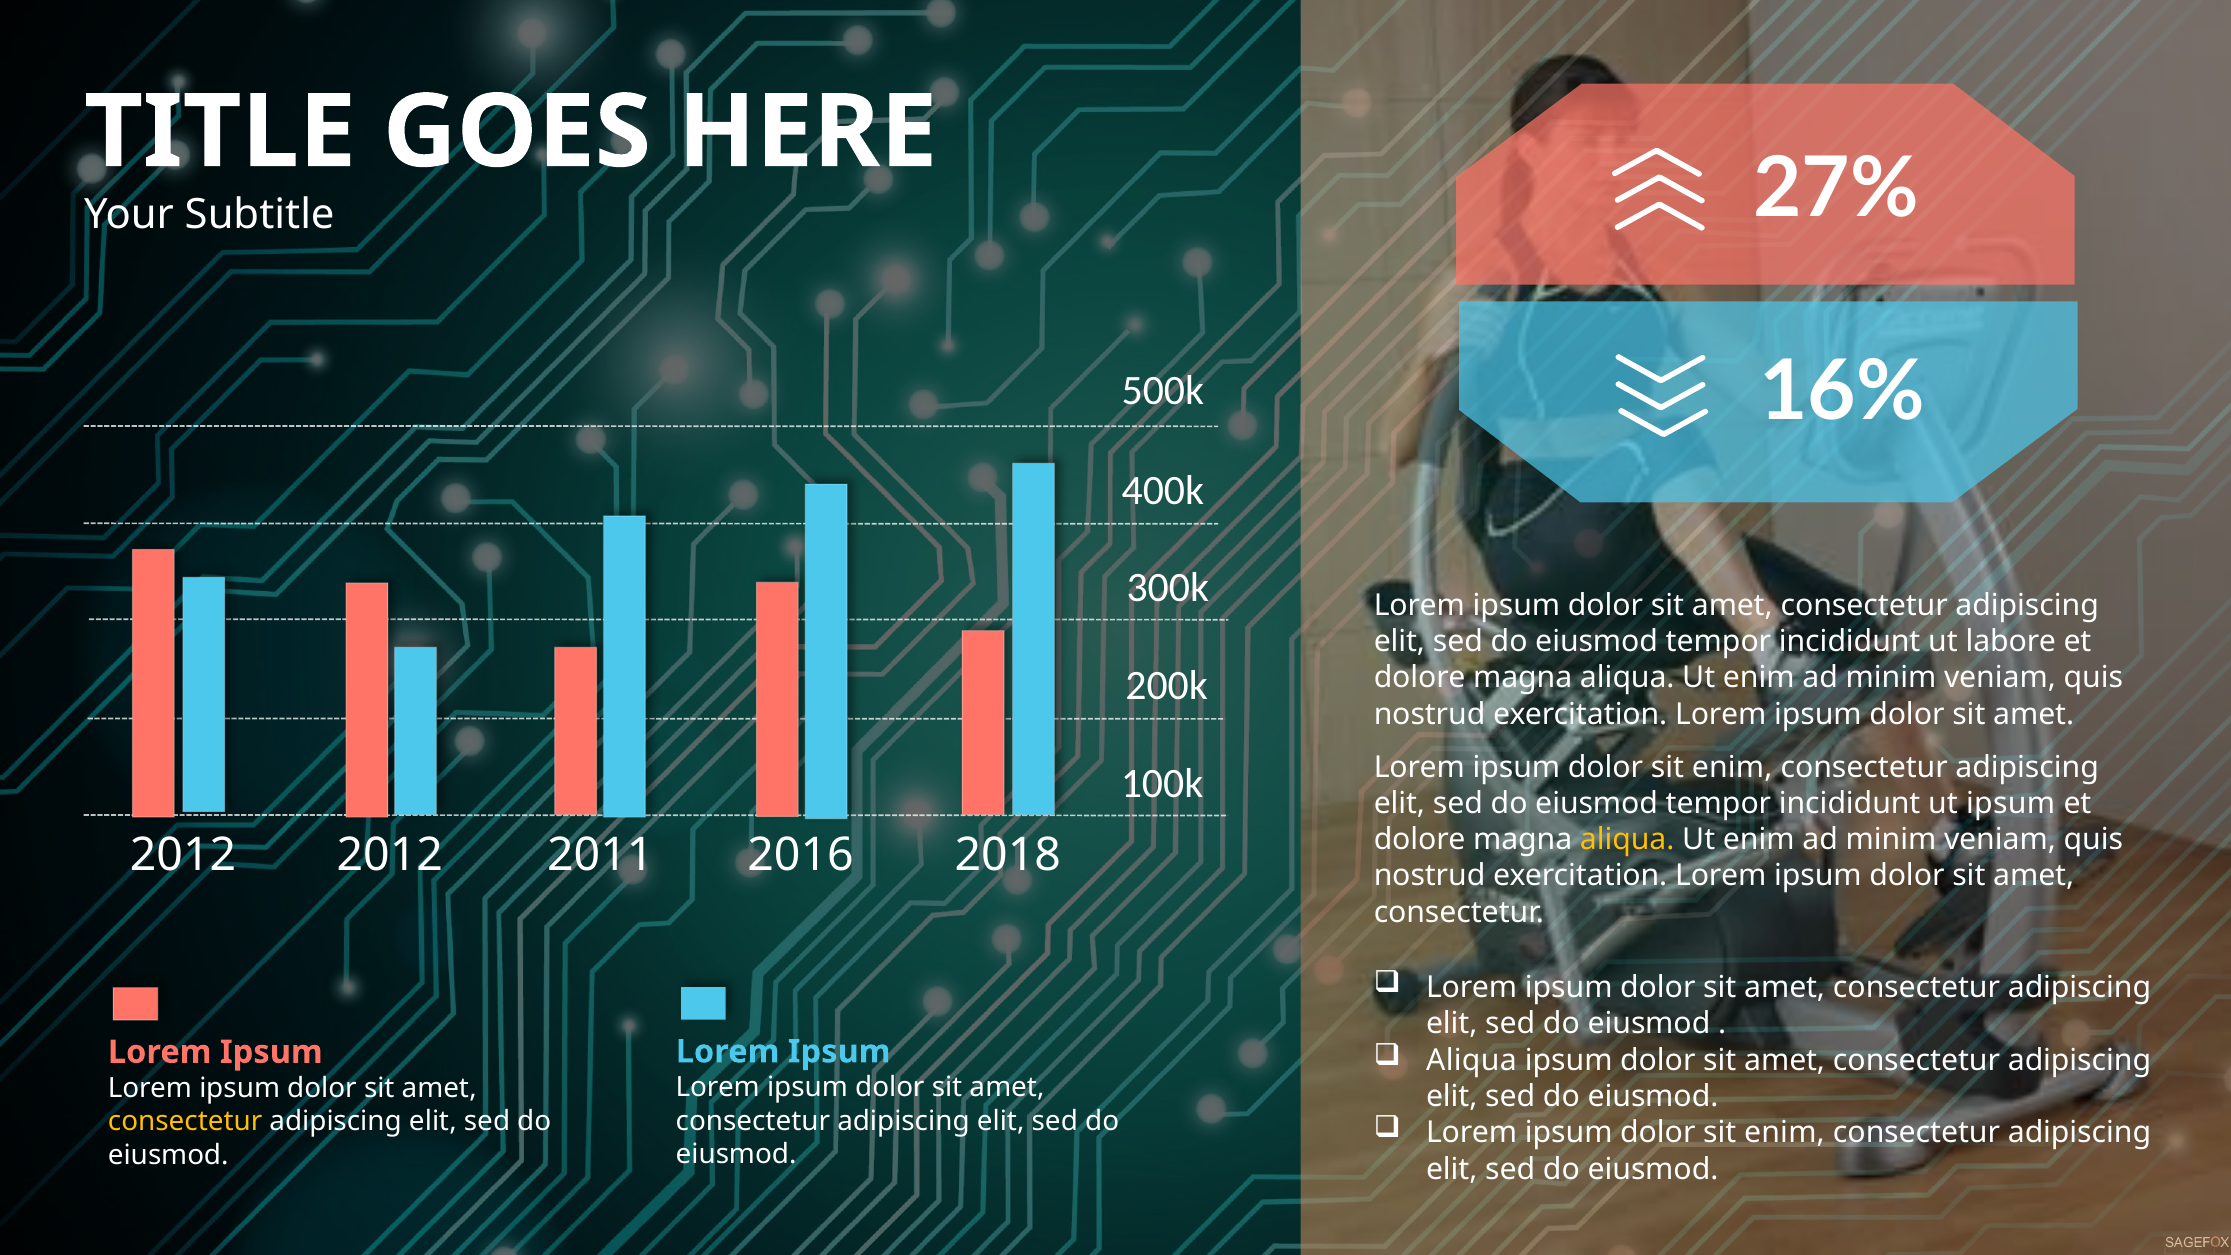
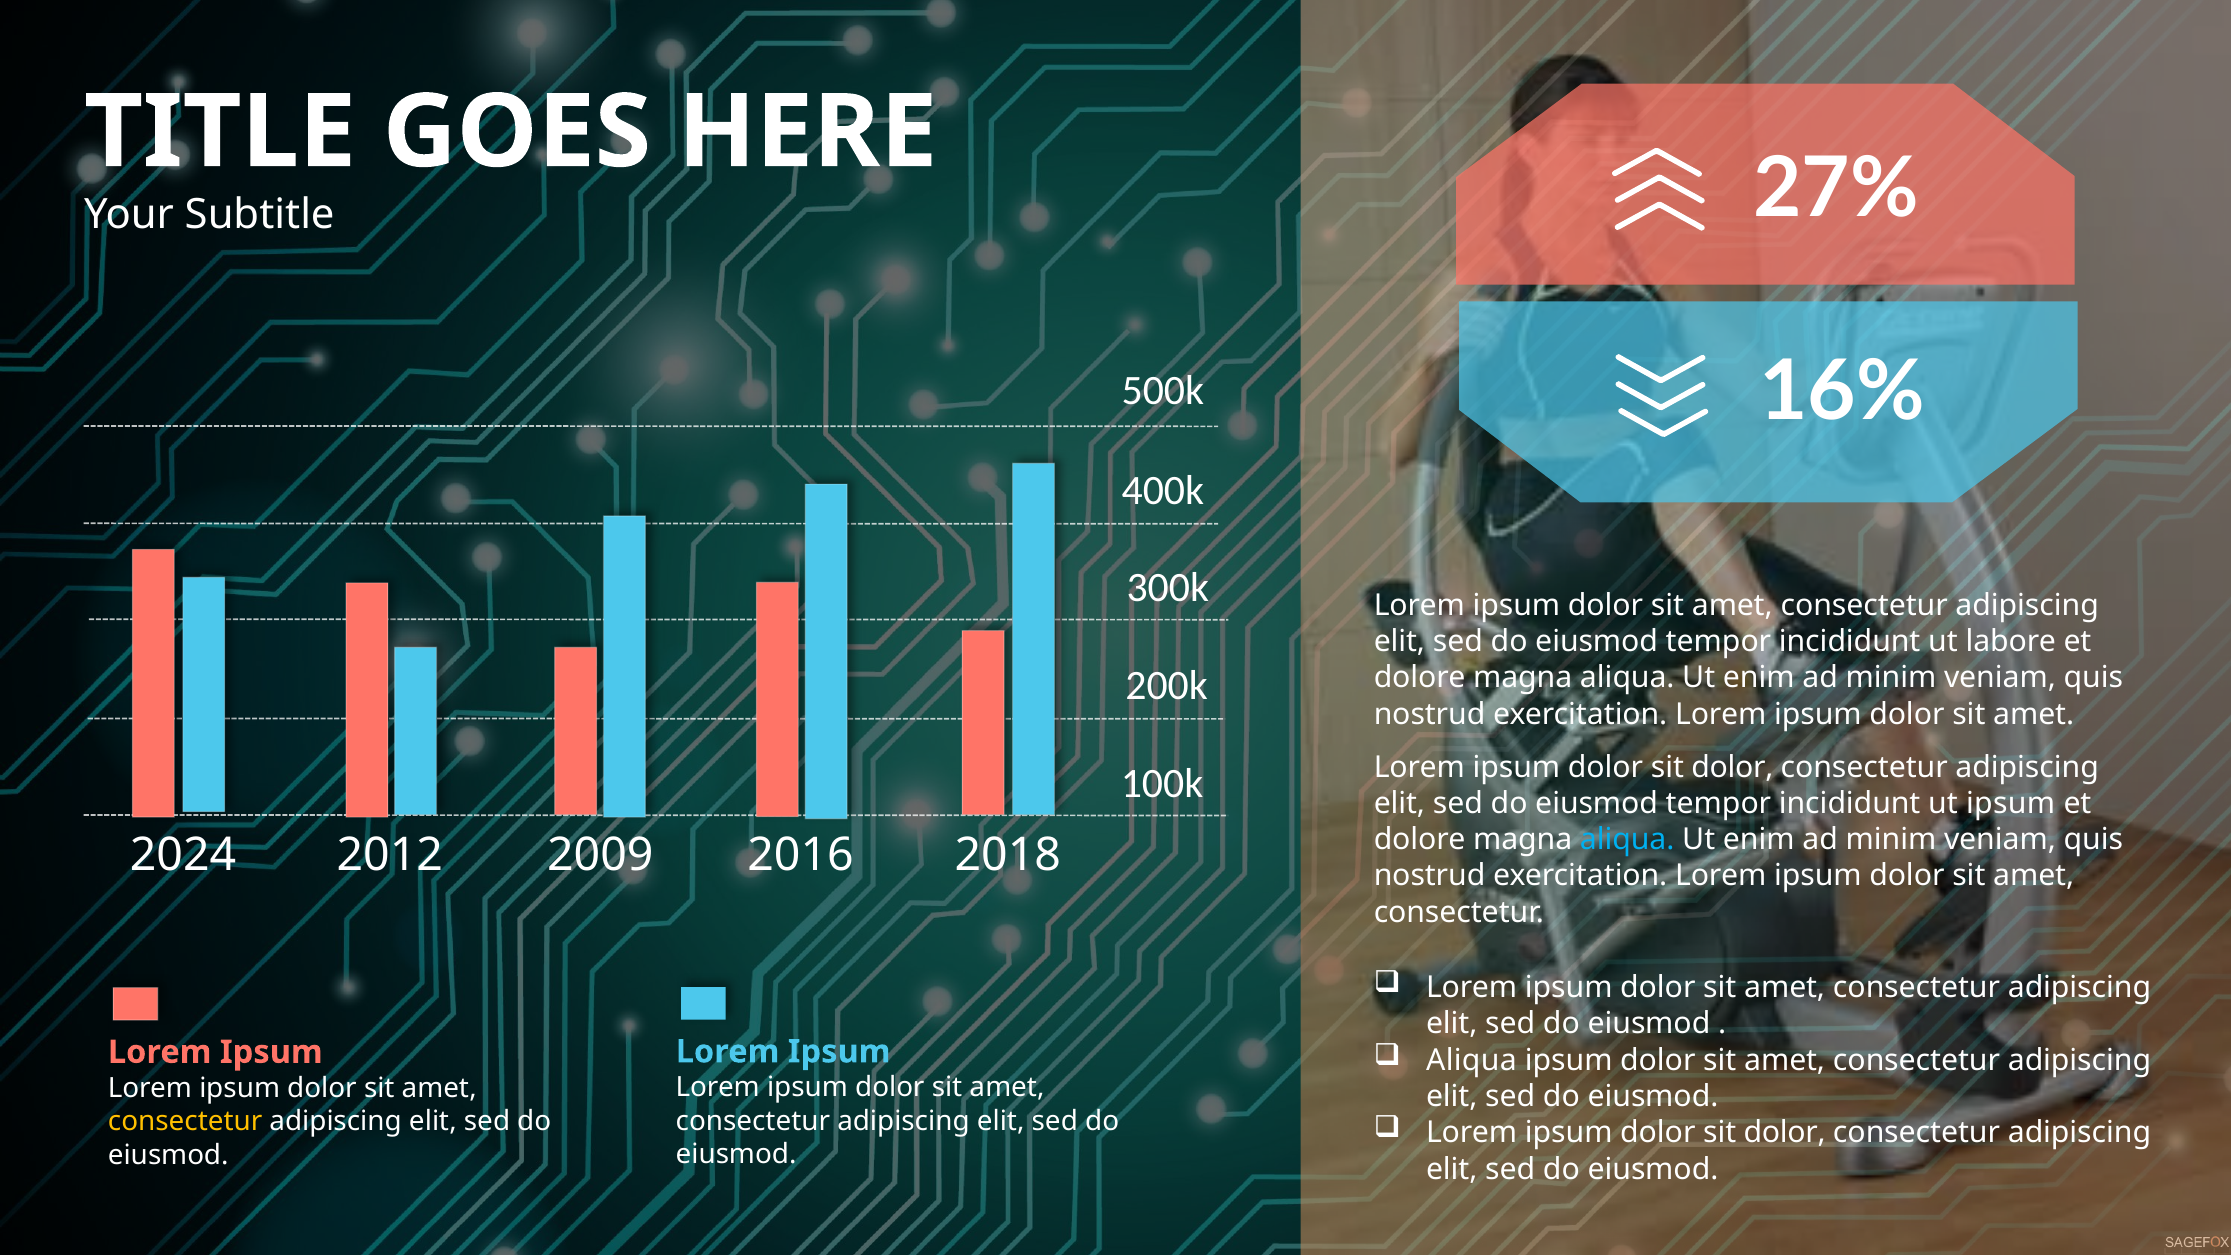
enim at (1732, 767): enim -> dolor
aliqua at (1627, 840) colour: yellow -> light blue
2012 at (183, 855): 2012 -> 2024
2011: 2011 -> 2009
enim at (1784, 1133): enim -> dolor
